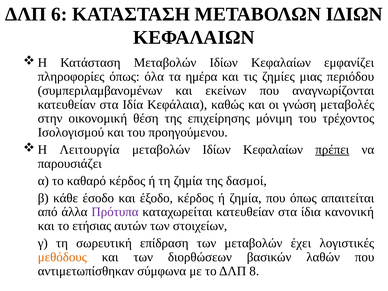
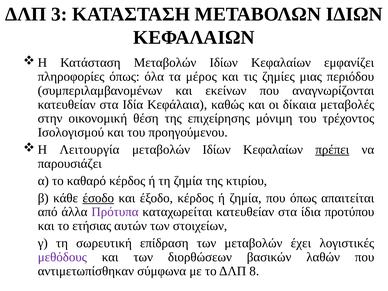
6: 6 -> 3
ημέρα: ημέρα -> μέρος
γνώση: γνώση -> δίκαια
δασμοί: δασμοί -> κτιρίου
έσοδο underline: none -> present
κανονική: κανονική -> προτύπου
μεθόδους colour: orange -> purple
